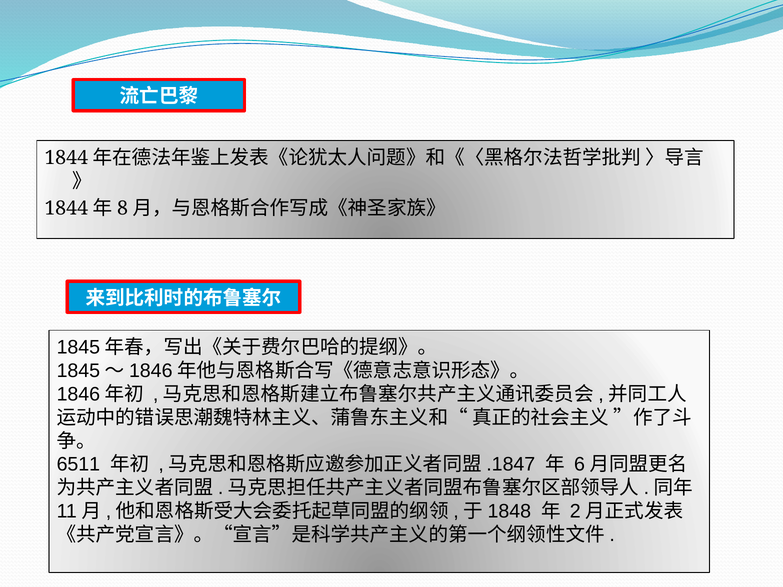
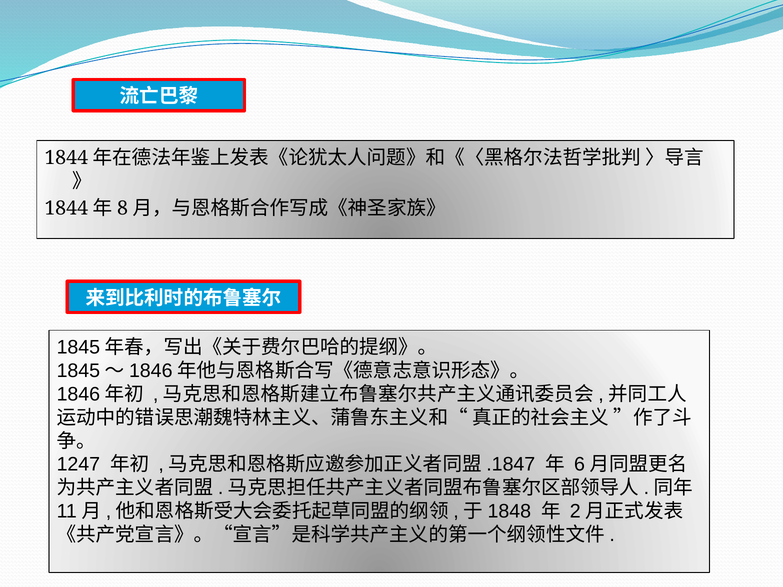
6511: 6511 -> 1247
